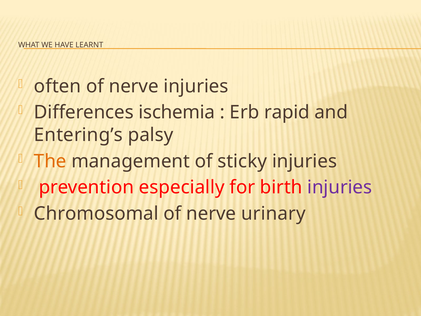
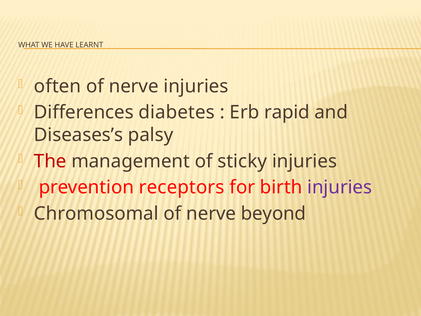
ischemia: ischemia -> diabetes
Entering’s: Entering’s -> Diseases’s
The colour: orange -> red
especially: especially -> receptors
urinary: urinary -> beyond
